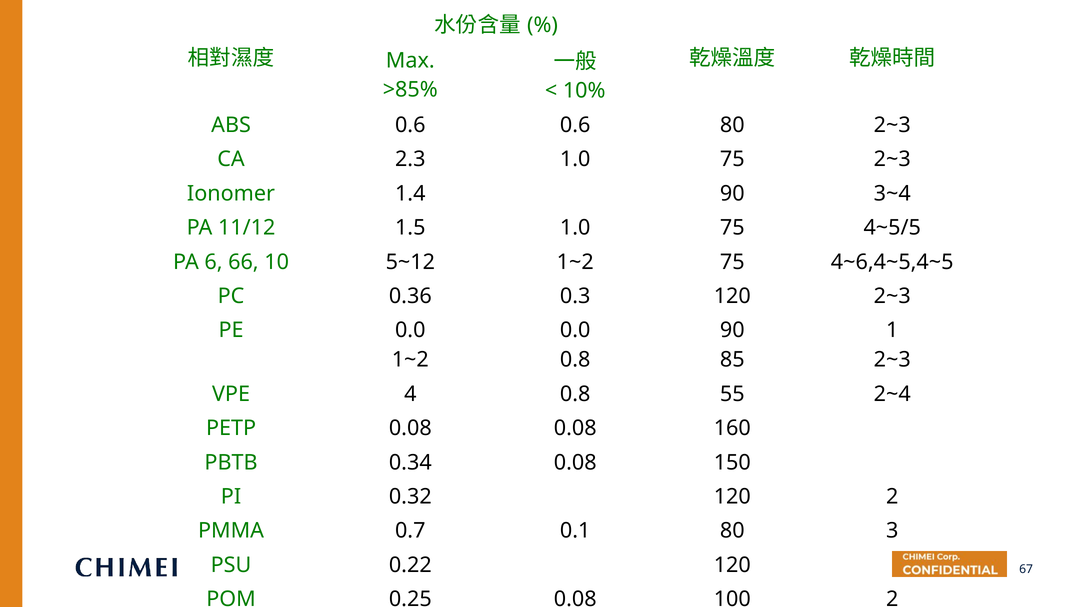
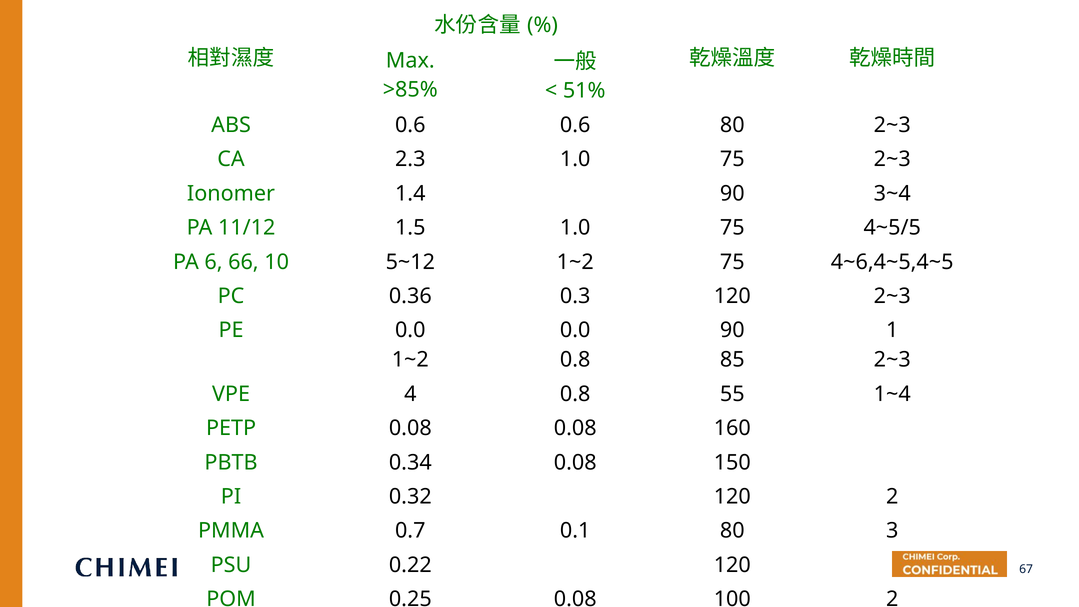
10%: 10% -> 51%
2~4: 2~4 -> 1~4
